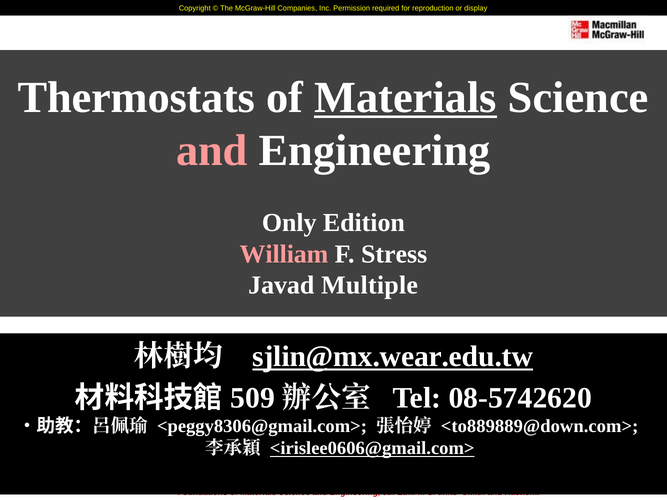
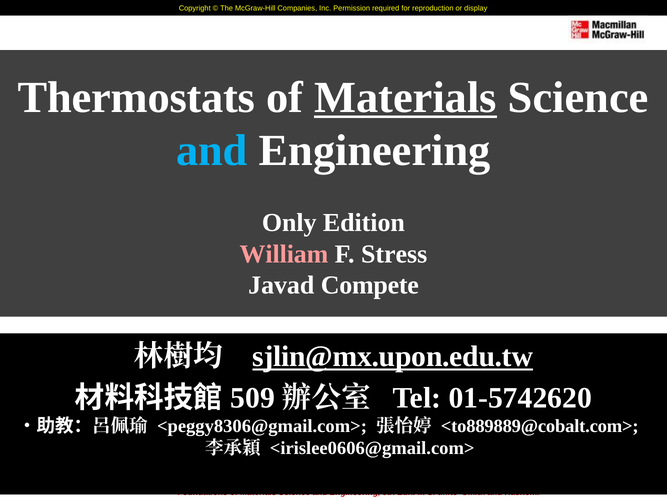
and at (212, 151) colour: pink -> light blue
Multiple: Multiple -> Compete
sjlin@mx.wear.edu.tw: sjlin@mx.wear.edu.tw -> sjlin@mx.upon.edu.tw
08-5742620: 08-5742620 -> 01-5742620
<to889889@down.com>: <to889889@down.com> -> <to889889@cobalt.com>
<irislee0606@gmail.com> underline: present -> none
